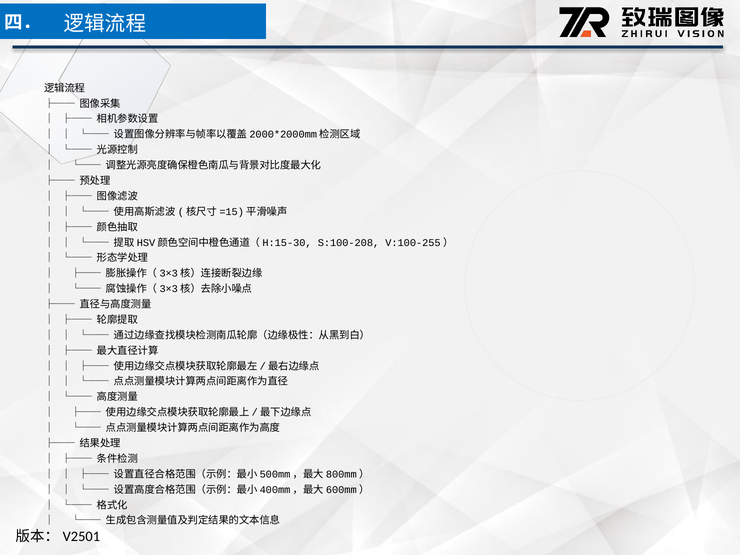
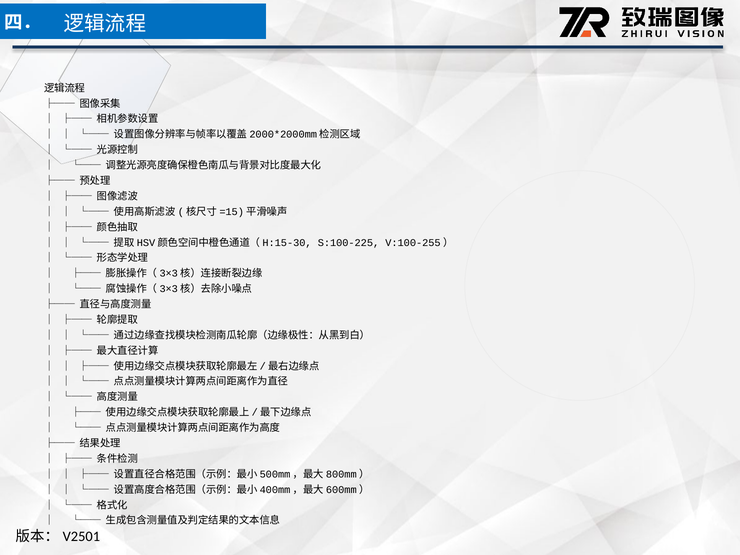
S:100-208: S:100-208 -> S:100-225
